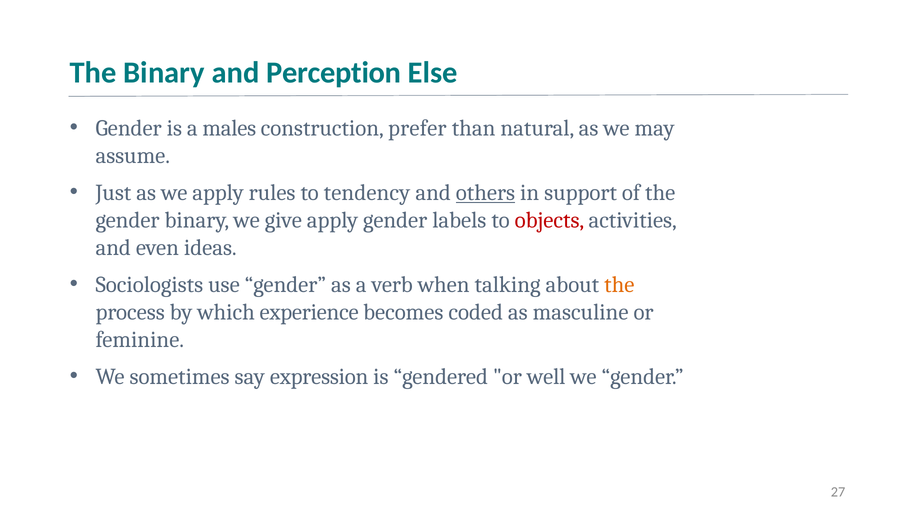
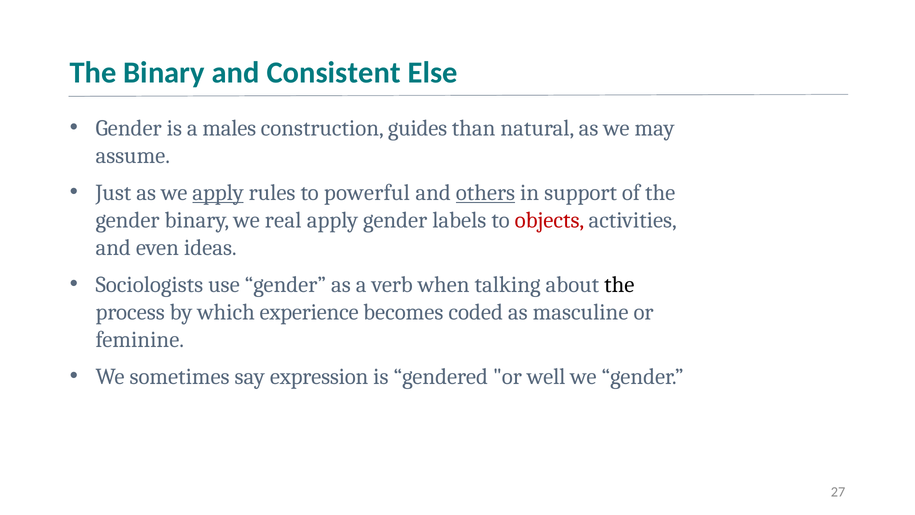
Perception: Perception -> Consistent
prefer: prefer -> guides
apply at (218, 193) underline: none -> present
tendency: tendency -> powerful
give: give -> real
the at (619, 284) colour: orange -> black
